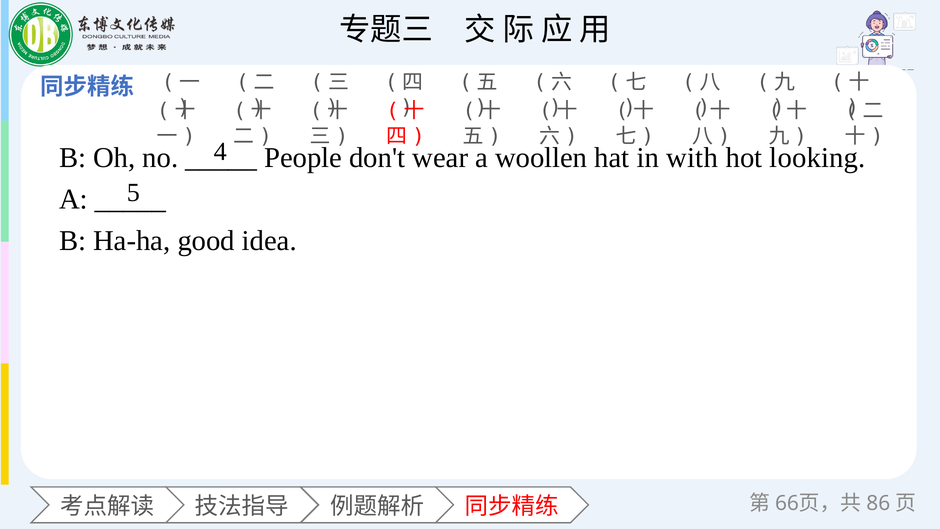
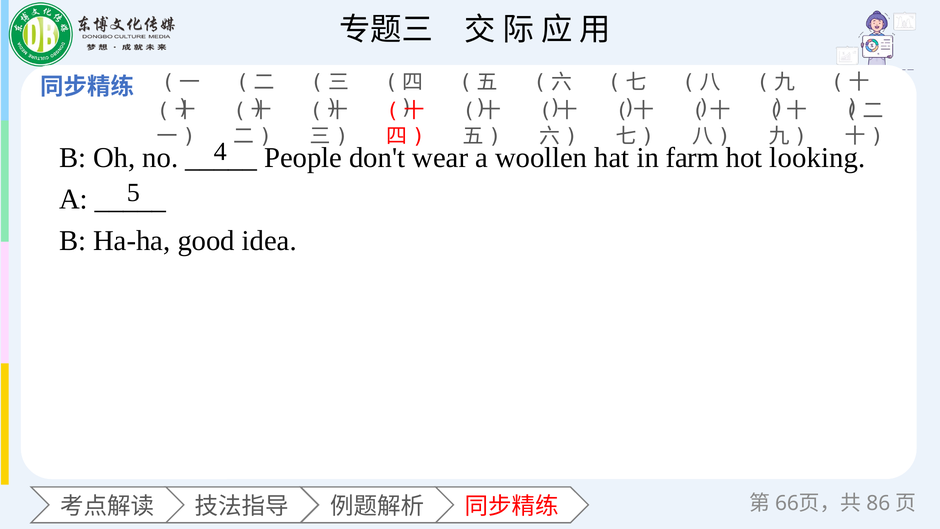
with: with -> farm
